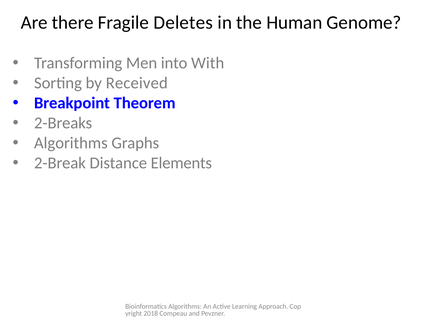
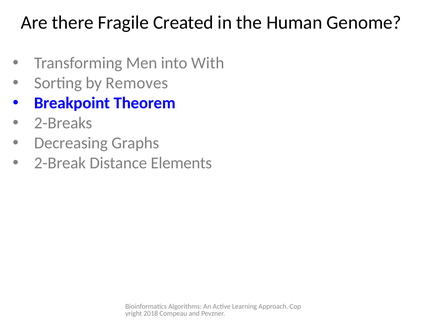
Deletes: Deletes -> Created
Received: Received -> Removes
Algorithms at (71, 143): Algorithms -> Decreasing
